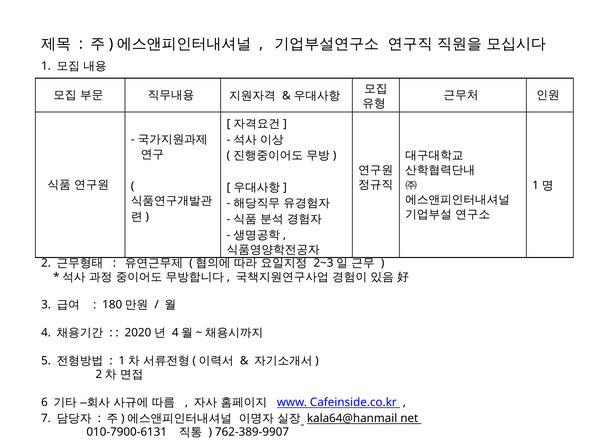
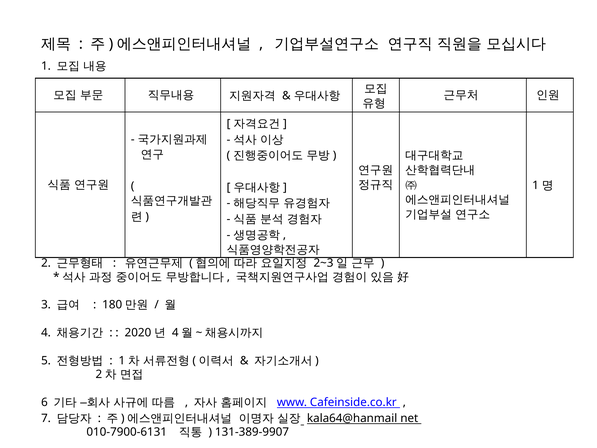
762-389-9907: 762-389-9907 -> 131-389-9907
